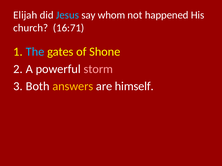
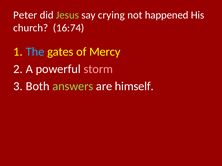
Elijah: Elijah -> Peter
Jesus colour: light blue -> light green
whom: whom -> crying
16:71: 16:71 -> 16:74
Shone: Shone -> Mercy
answers colour: yellow -> light green
